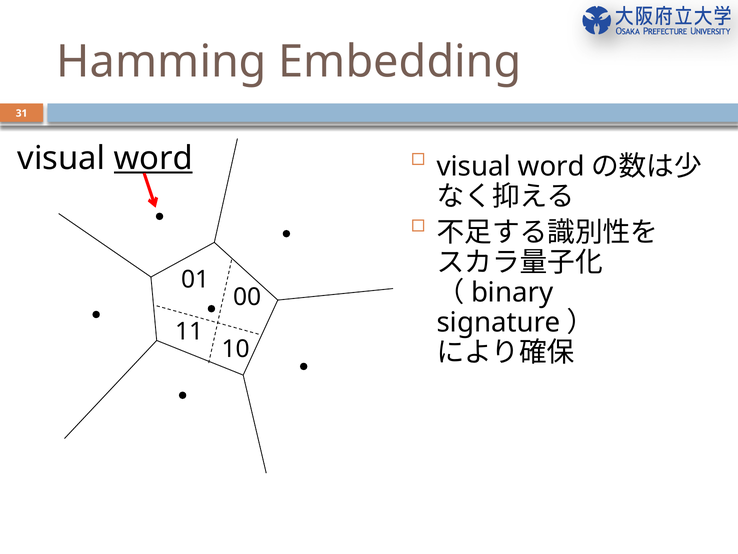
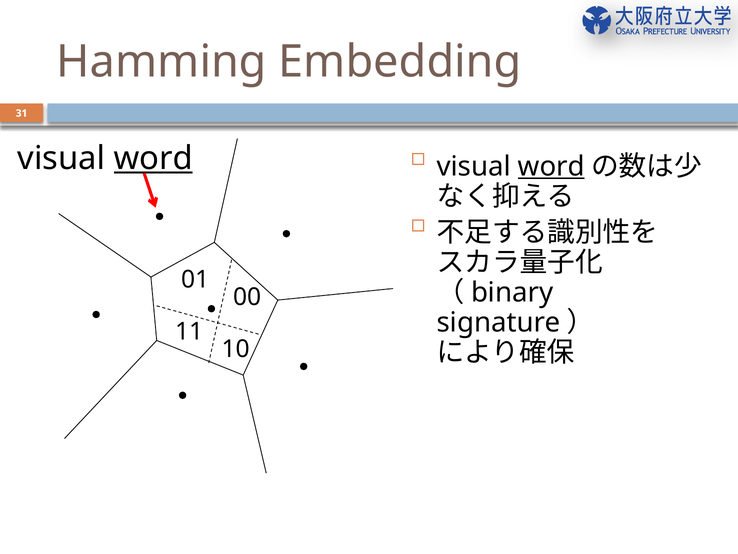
word at (551, 166) underline: none -> present
